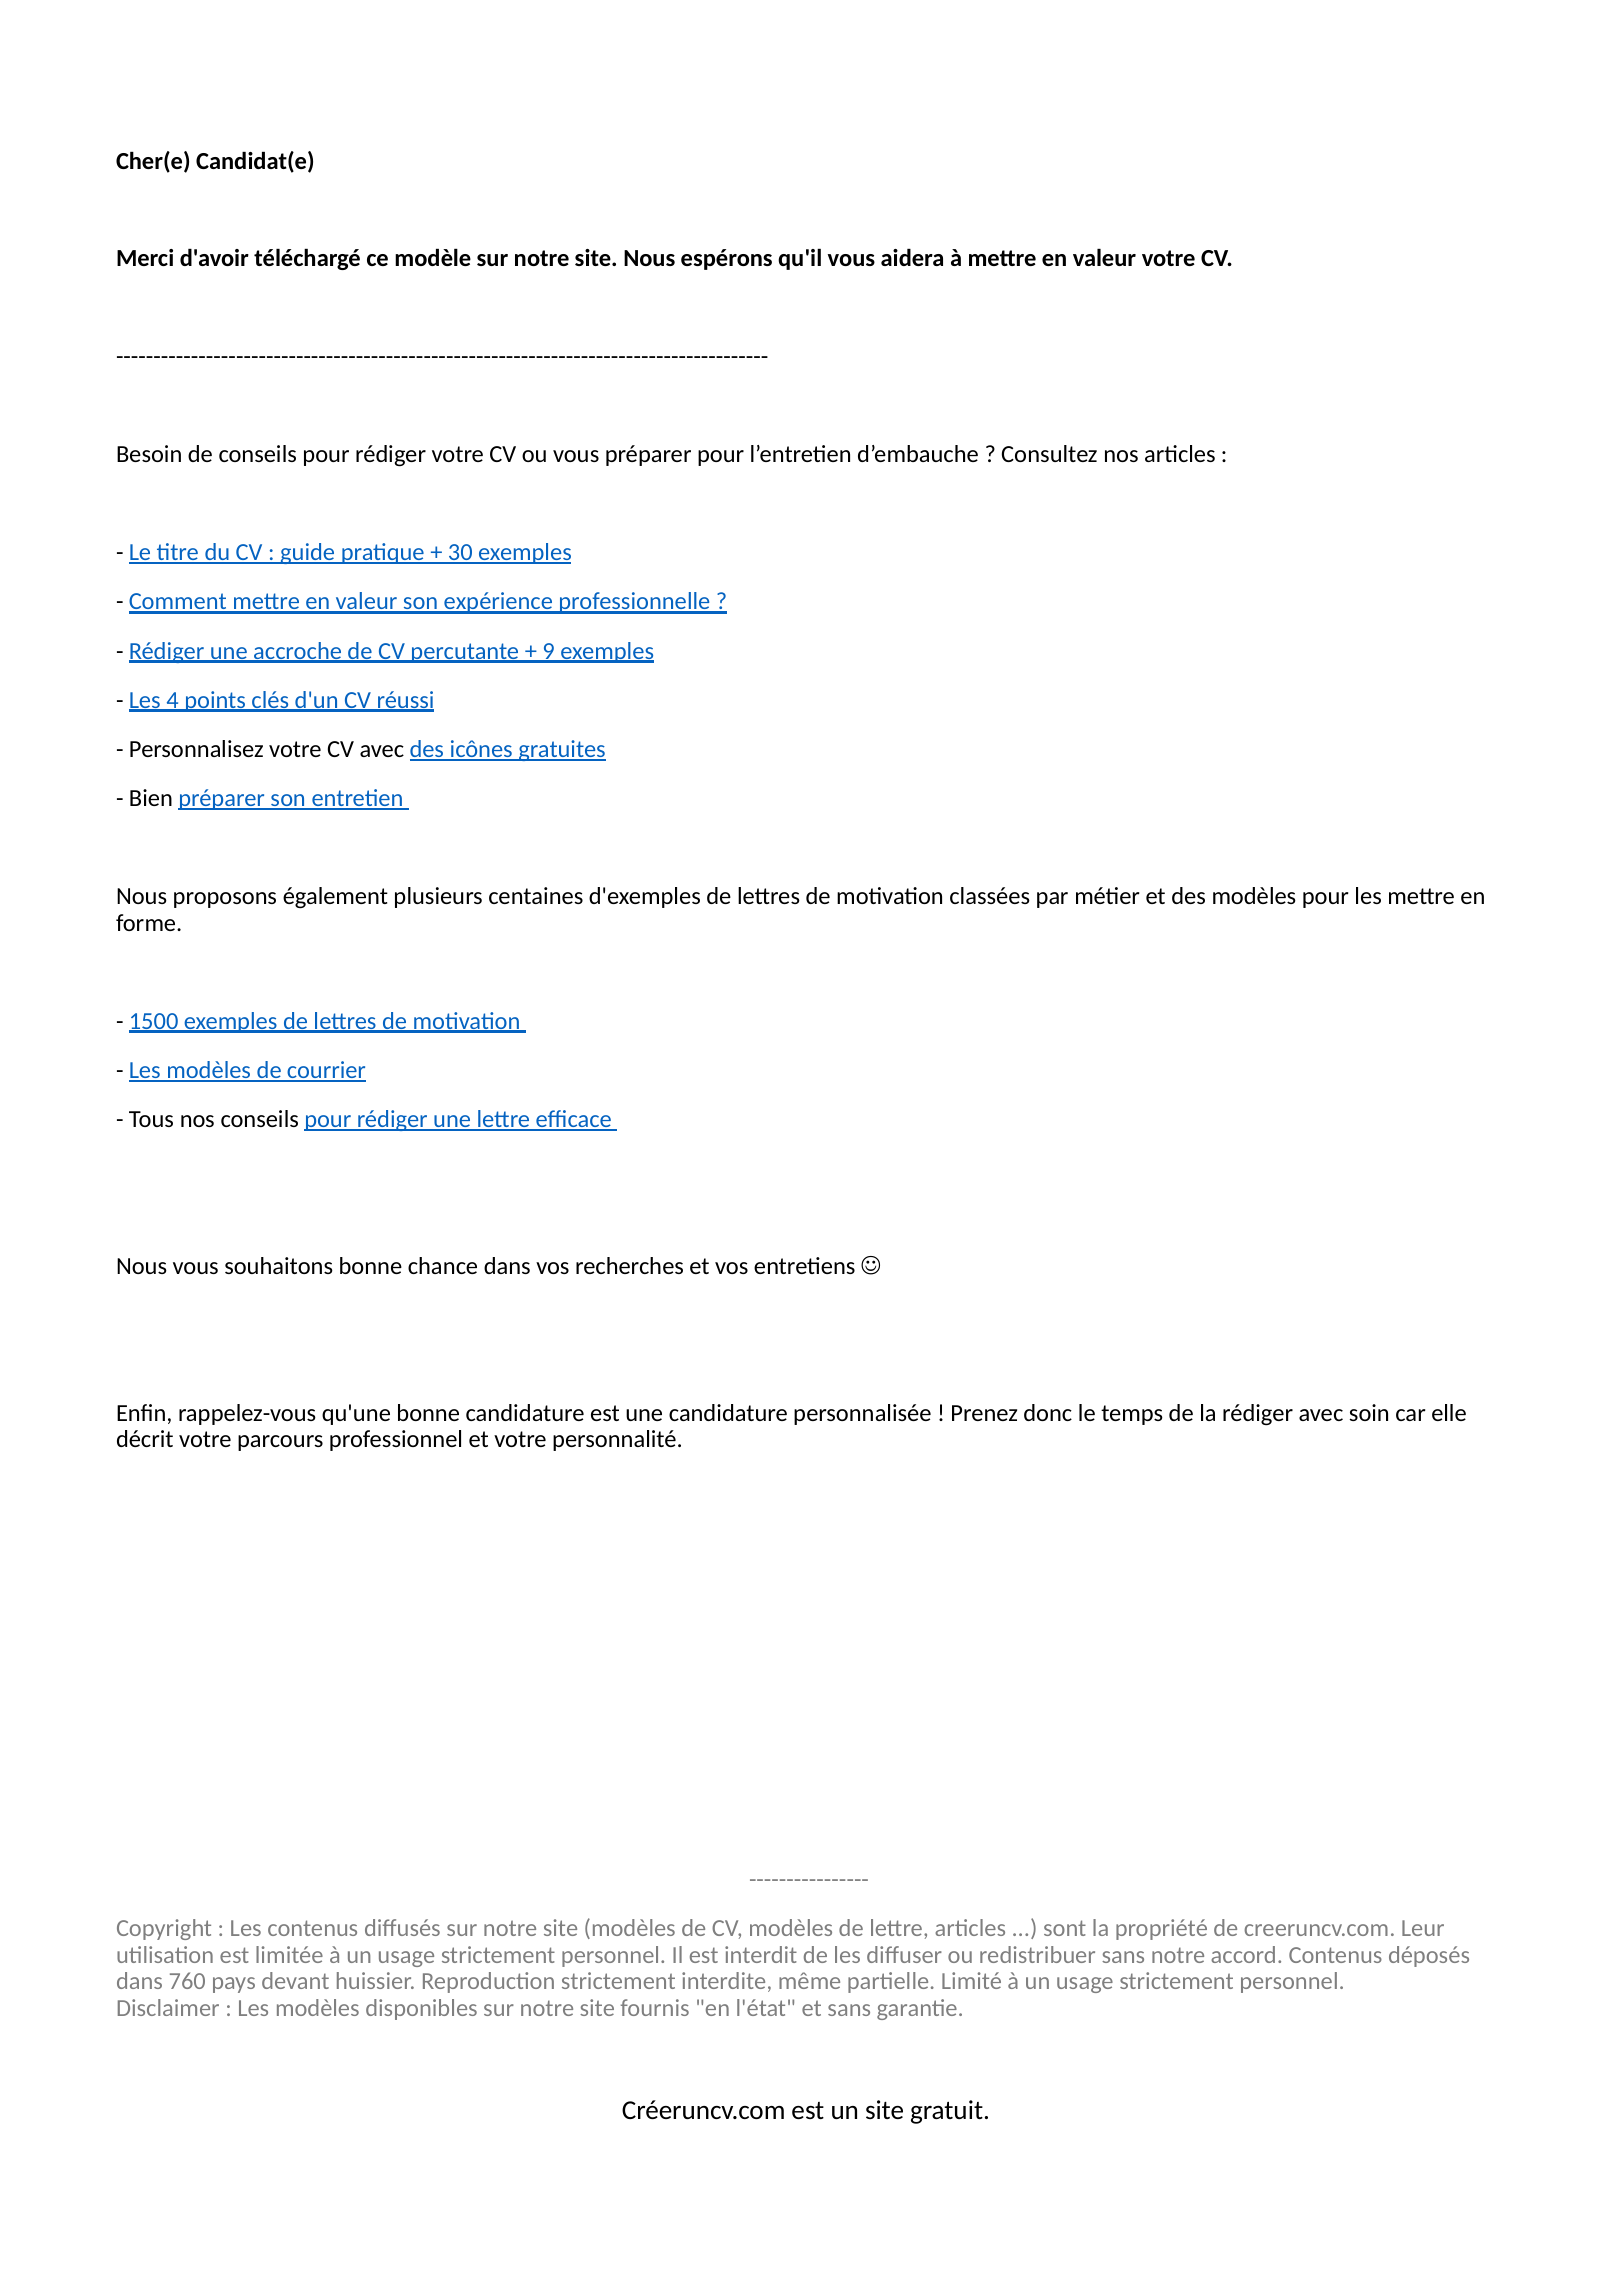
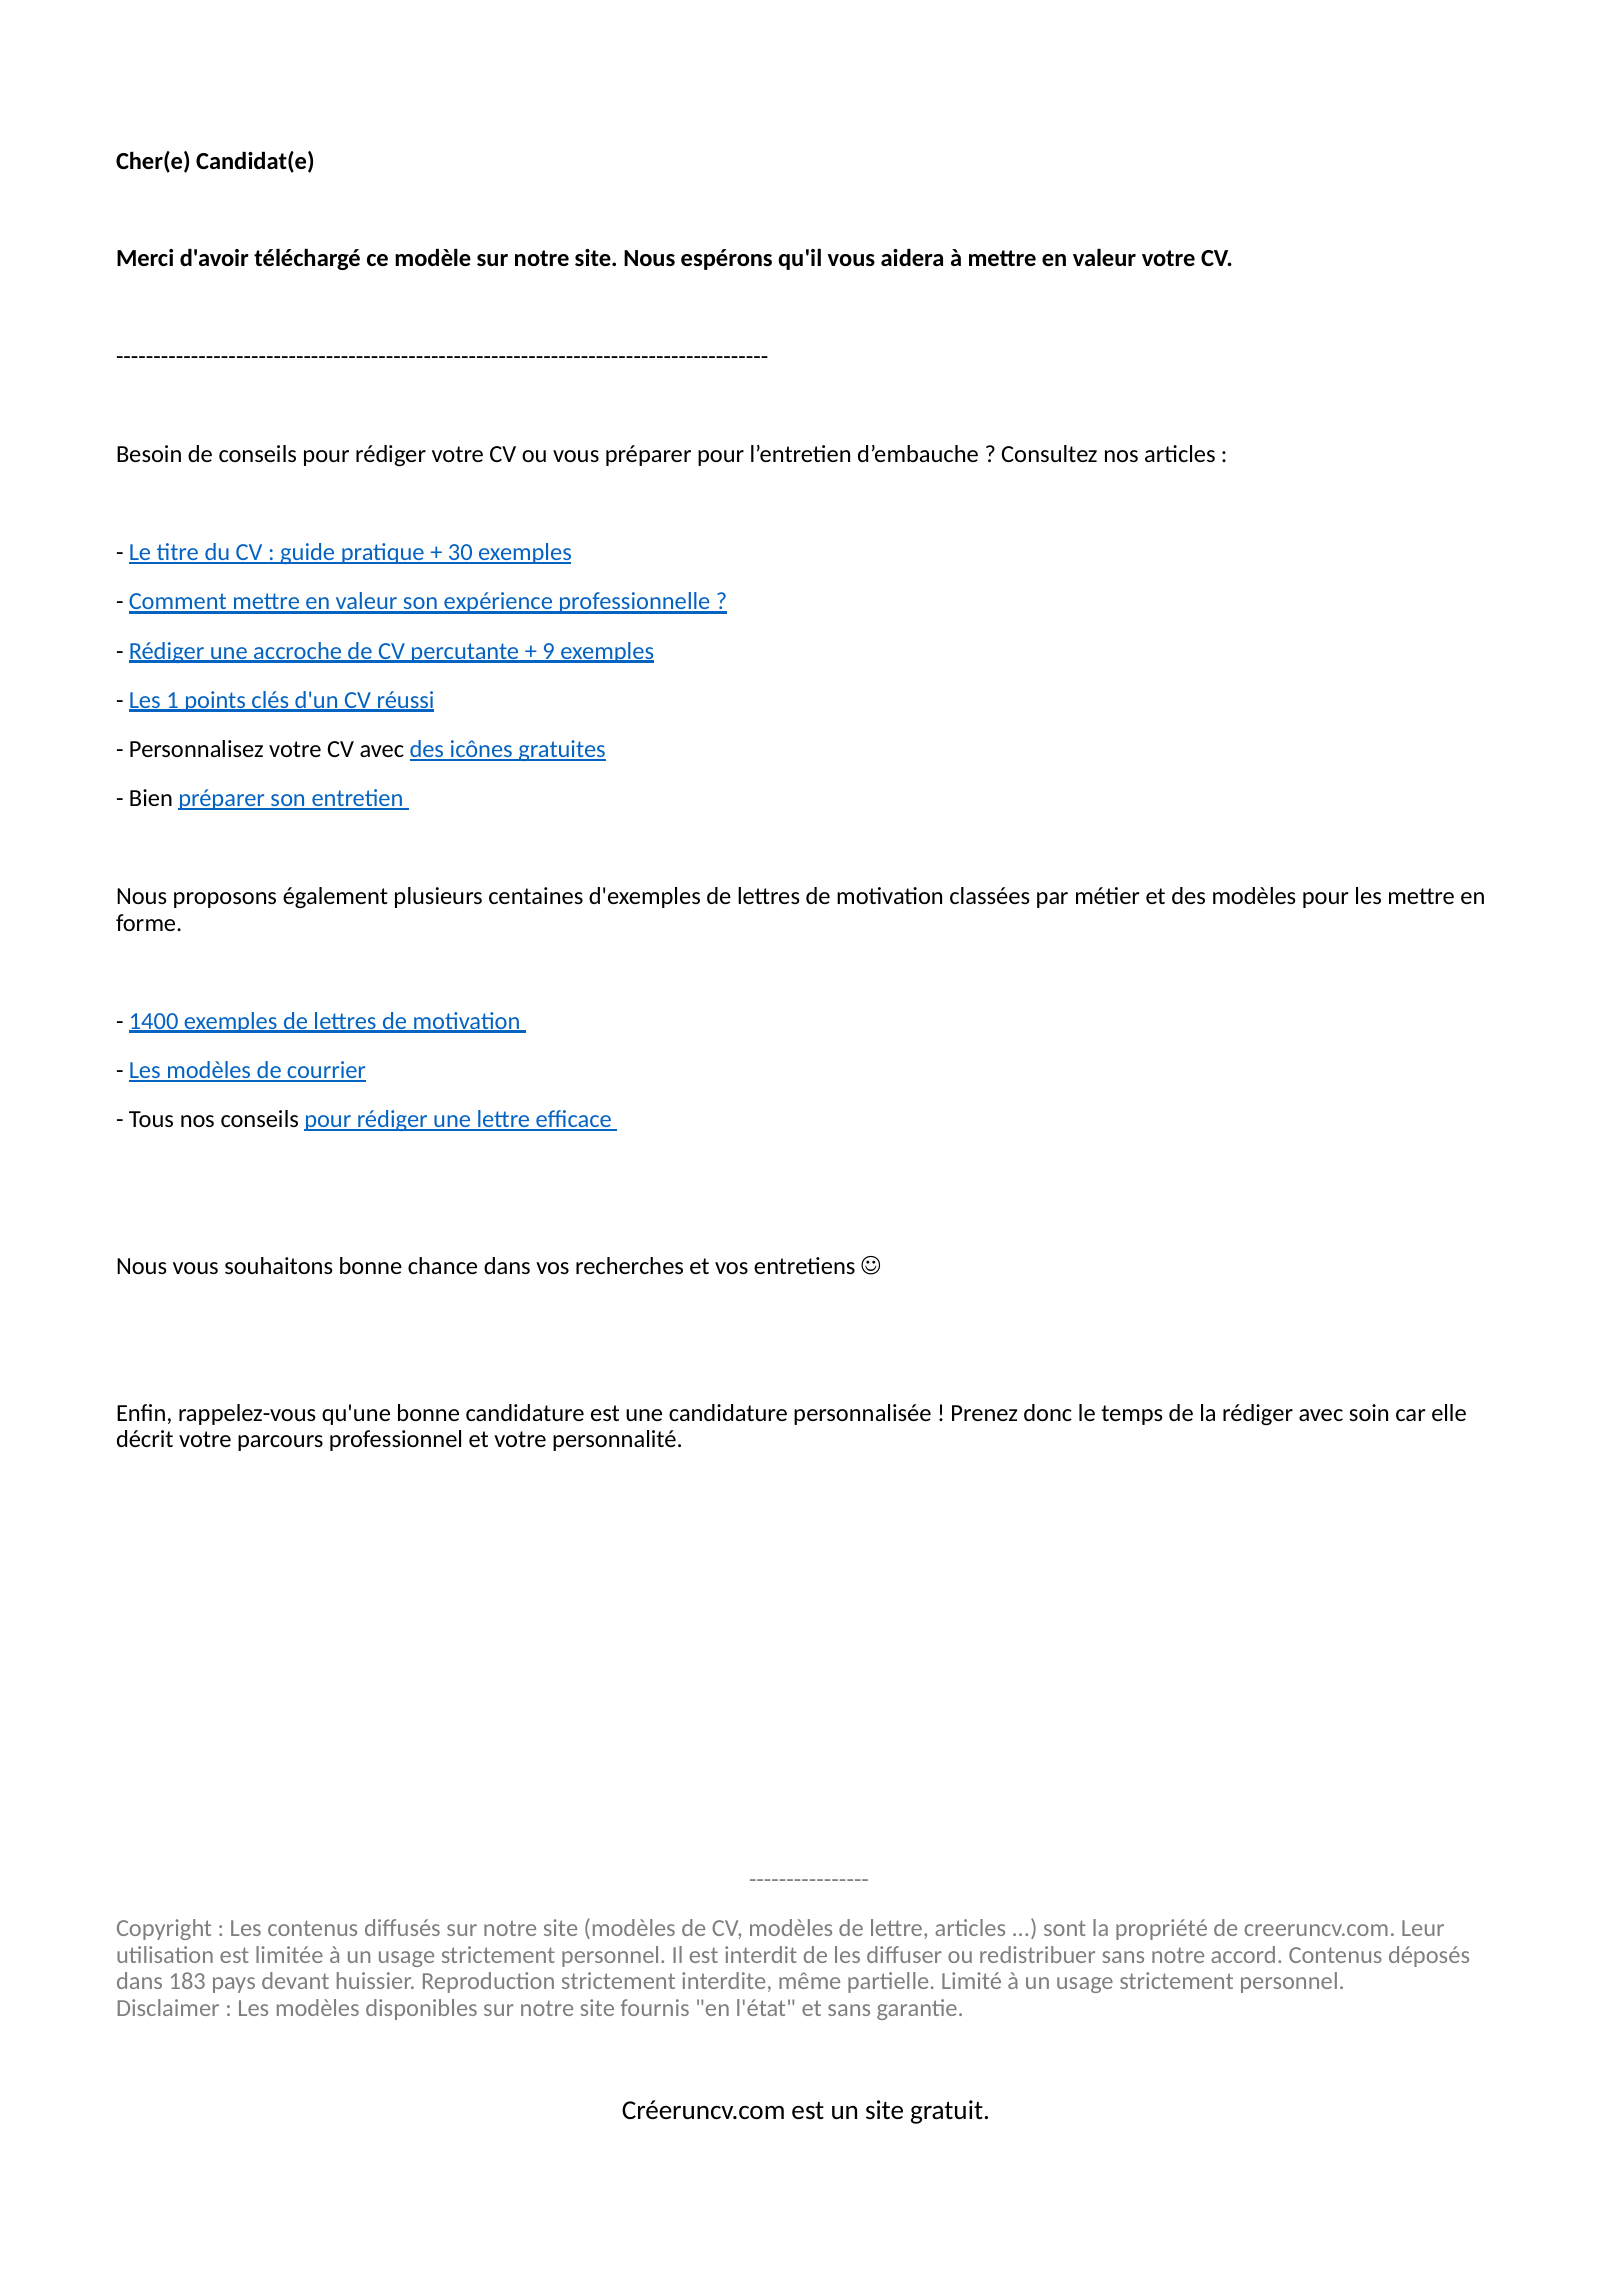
4: 4 -> 1
1500: 1500 -> 1400
760: 760 -> 183
